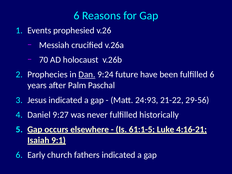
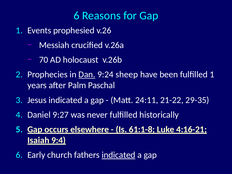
future: future -> sheep
fulfilled 6: 6 -> 1
24:93: 24:93 -> 24:11
29-56: 29-56 -> 29-35
61:1-5: 61:1-5 -> 61:1-8
9:1: 9:1 -> 9:4
indicated at (119, 155) underline: none -> present
